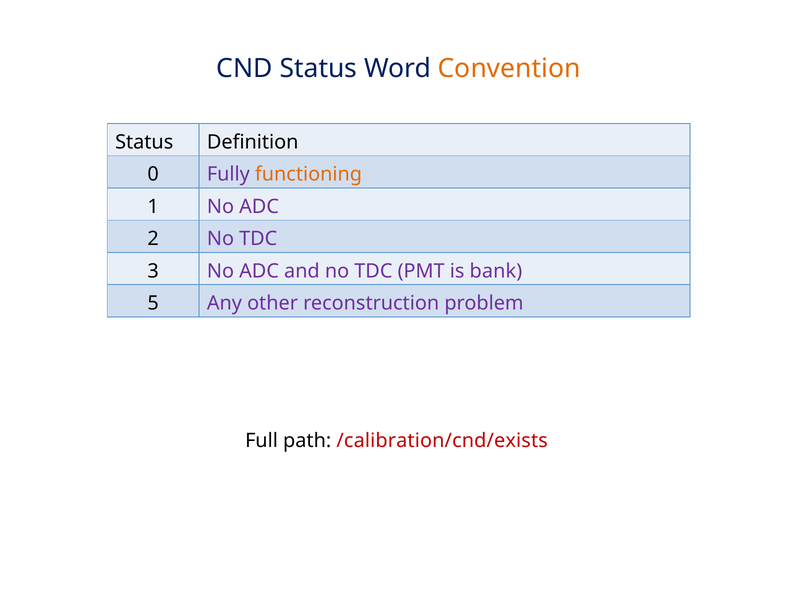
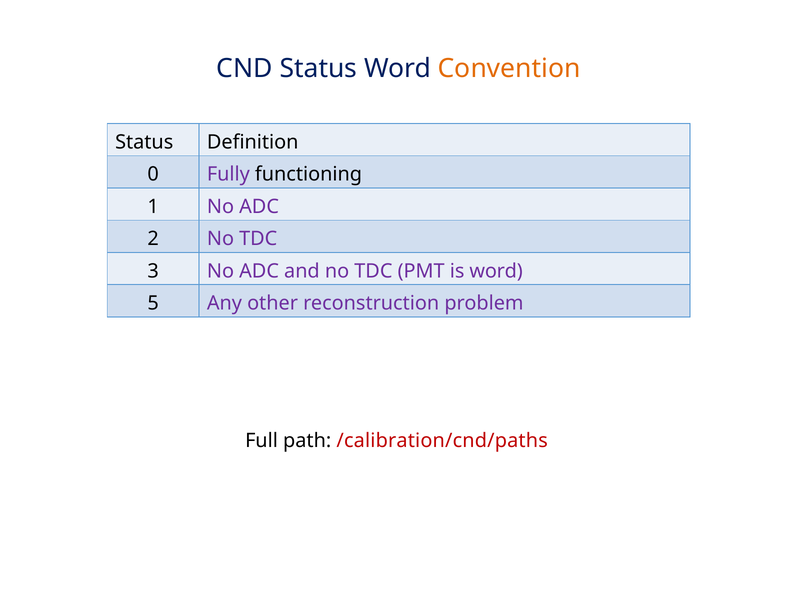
functioning colour: orange -> black
is bank: bank -> word
/calibration/cnd/exists: /calibration/cnd/exists -> /calibration/cnd/paths
